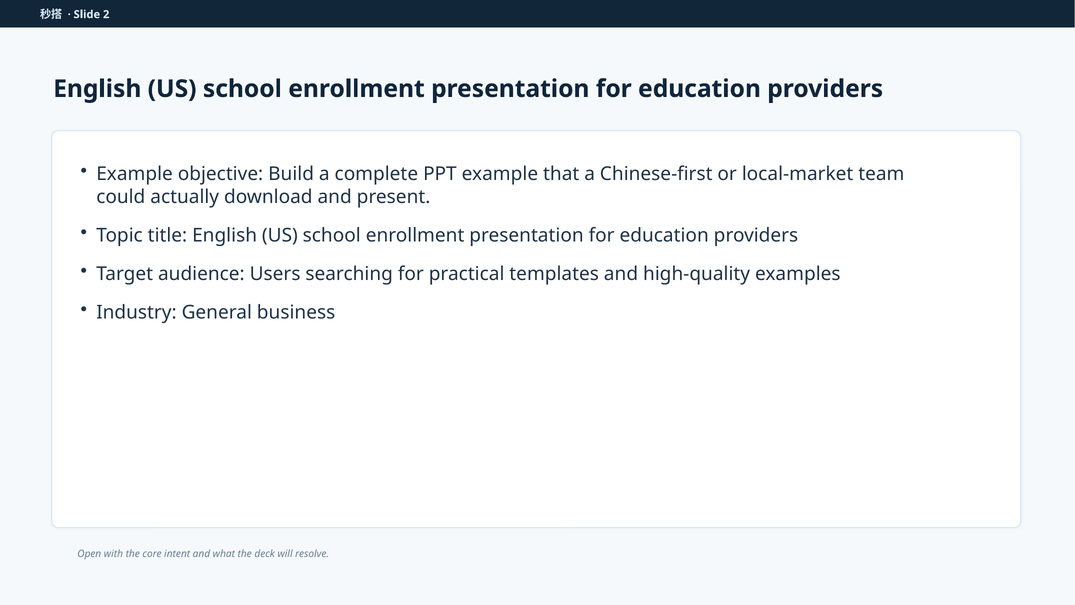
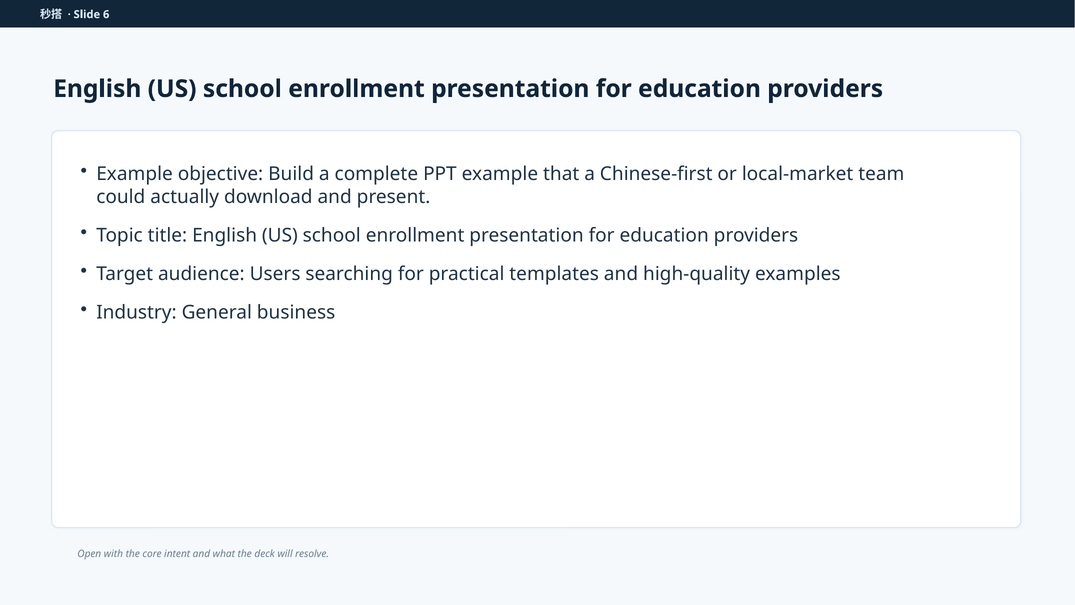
2: 2 -> 6
